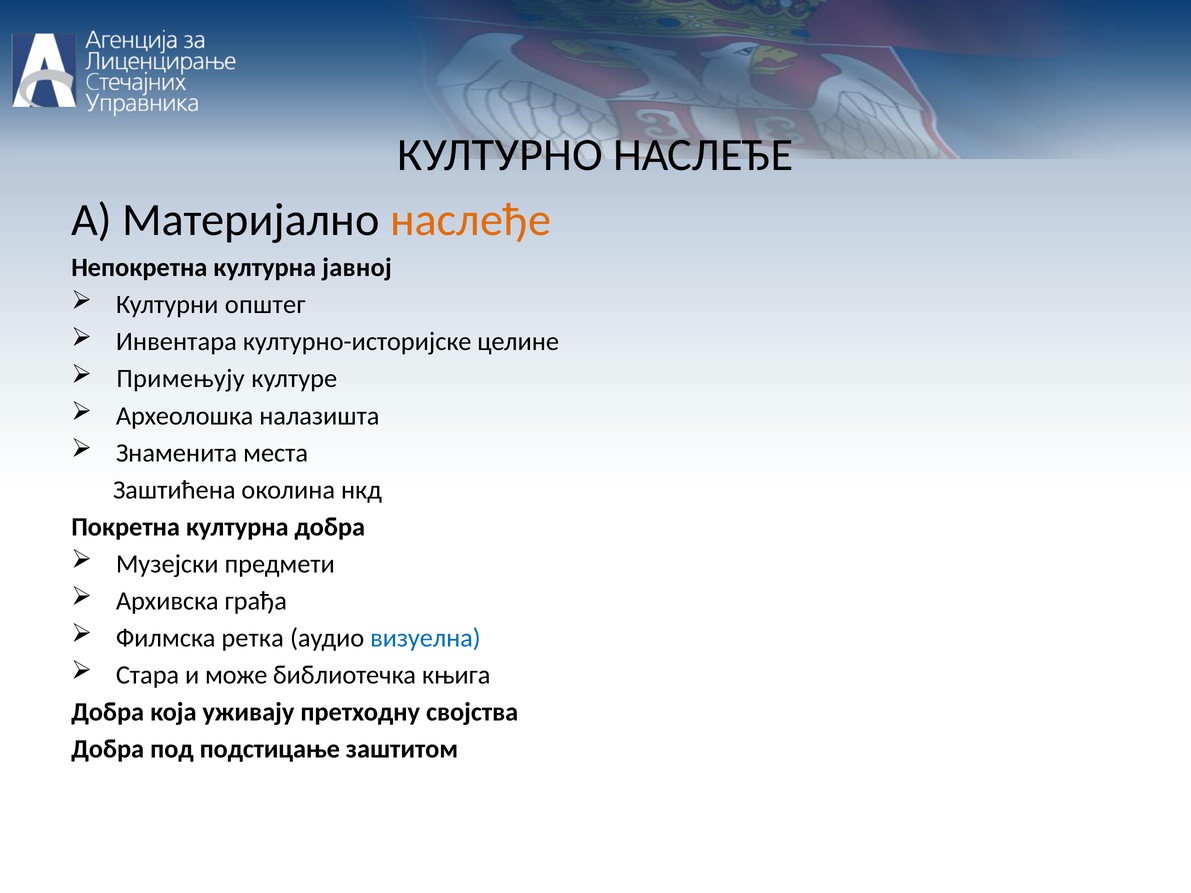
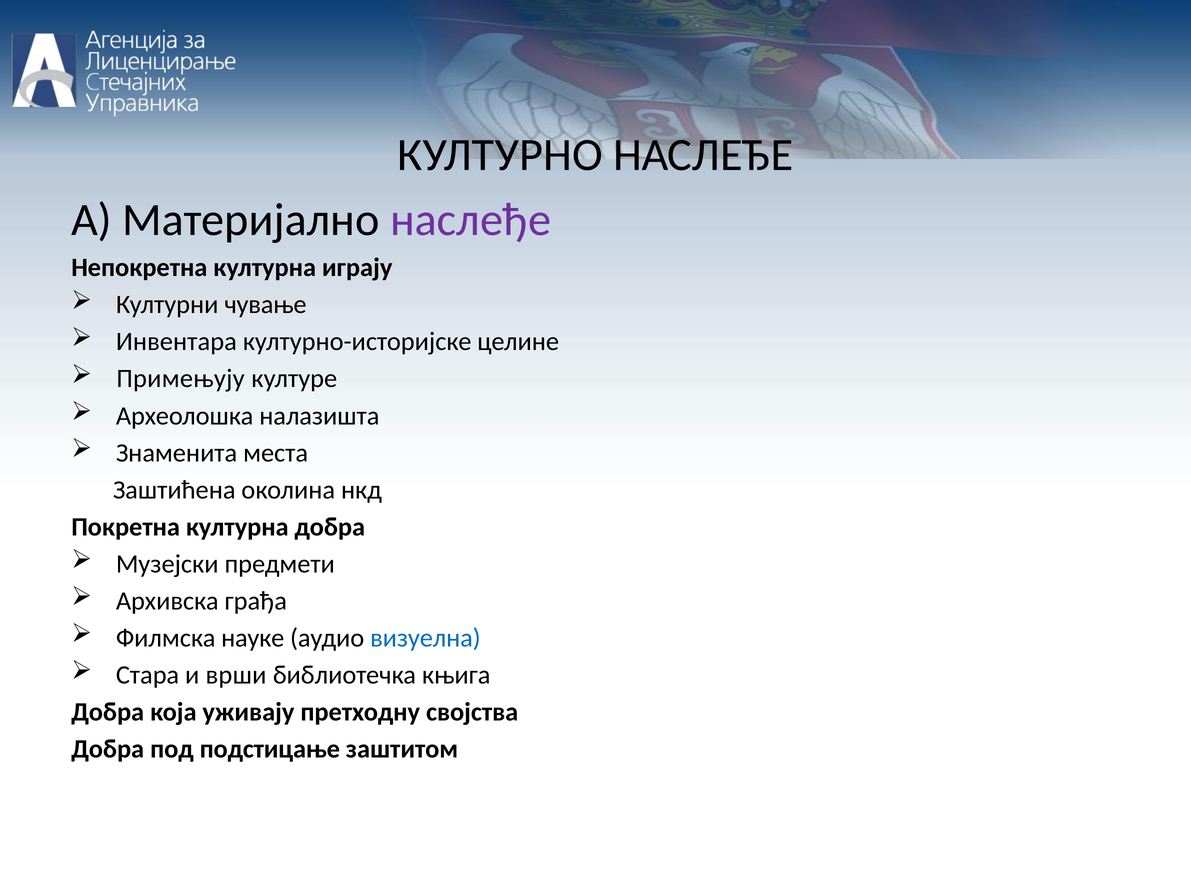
наслеђе at (471, 220) colour: orange -> purple
јавној: јавној -> играју
општег: општег -> чување
ретка: ретка -> науке
може: може -> врши
